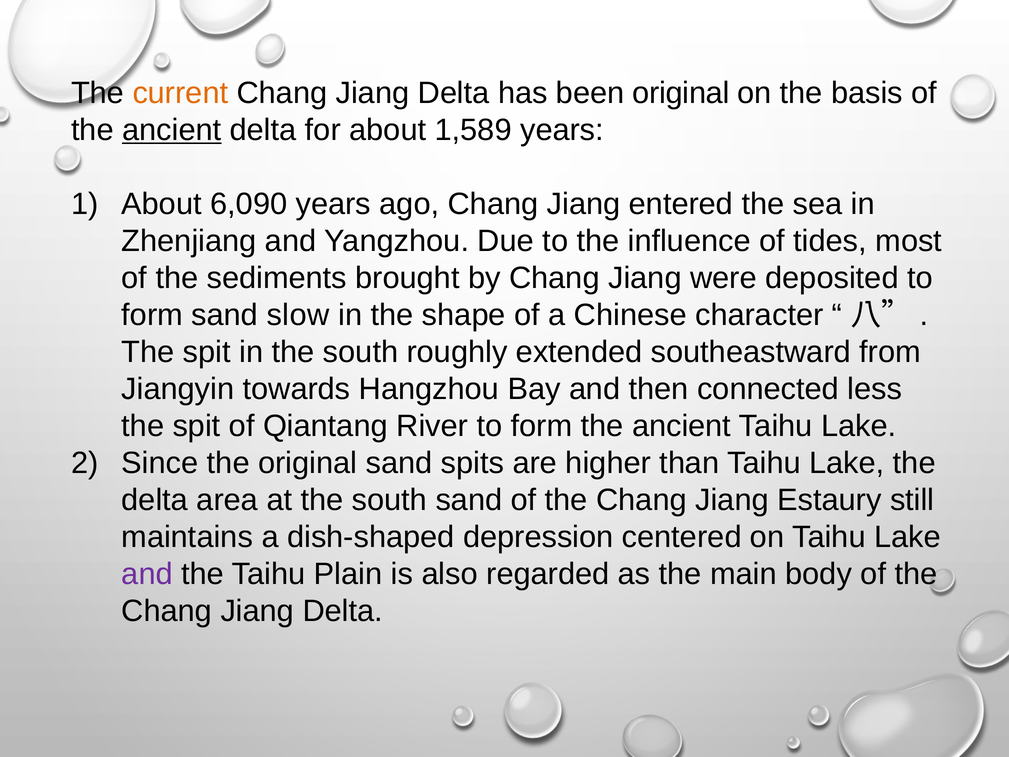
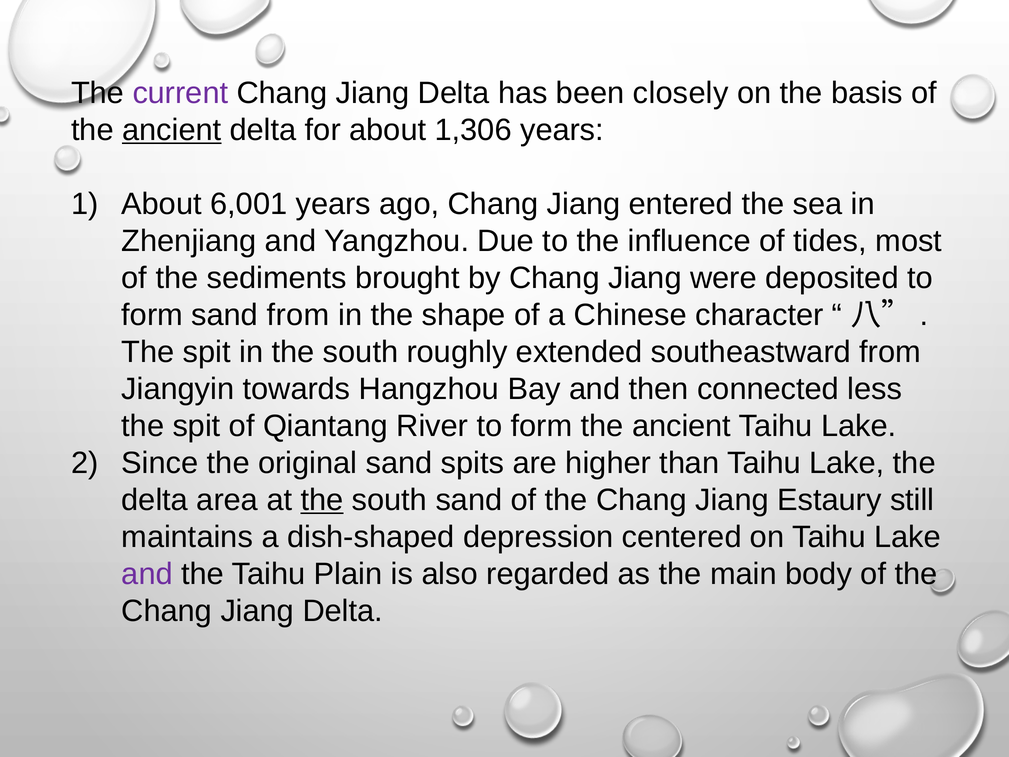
current colour: orange -> purple
been original: original -> closely
1,589: 1,589 -> 1,306
6,090: 6,090 -> 6,001
sand slow: slow -> from
the at (322, 500) underline: none -> present
